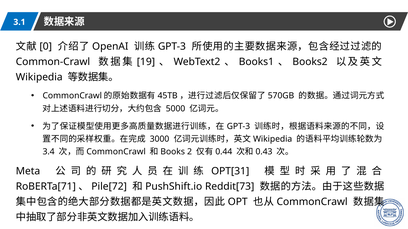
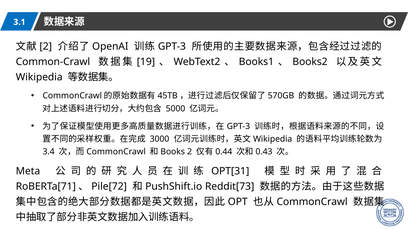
0 at (46, 47): 0 -> 2
